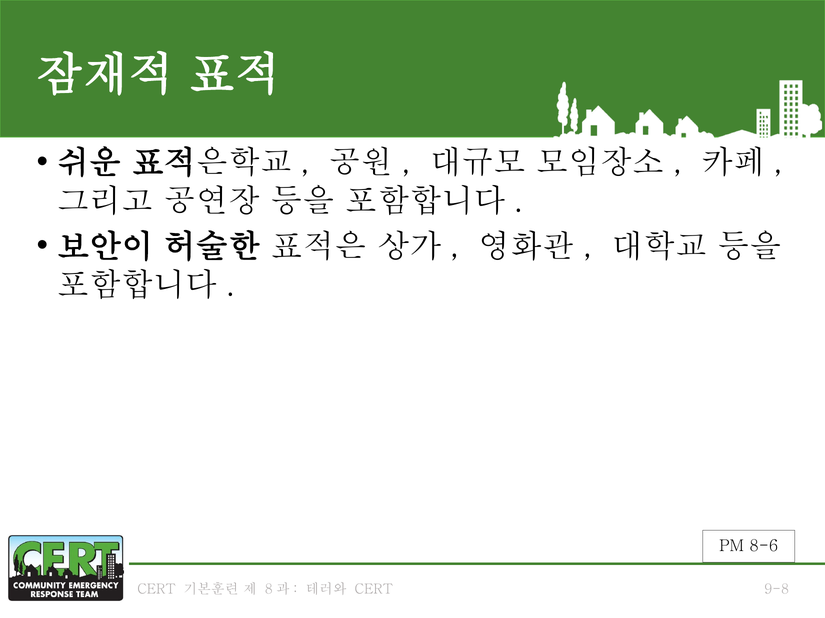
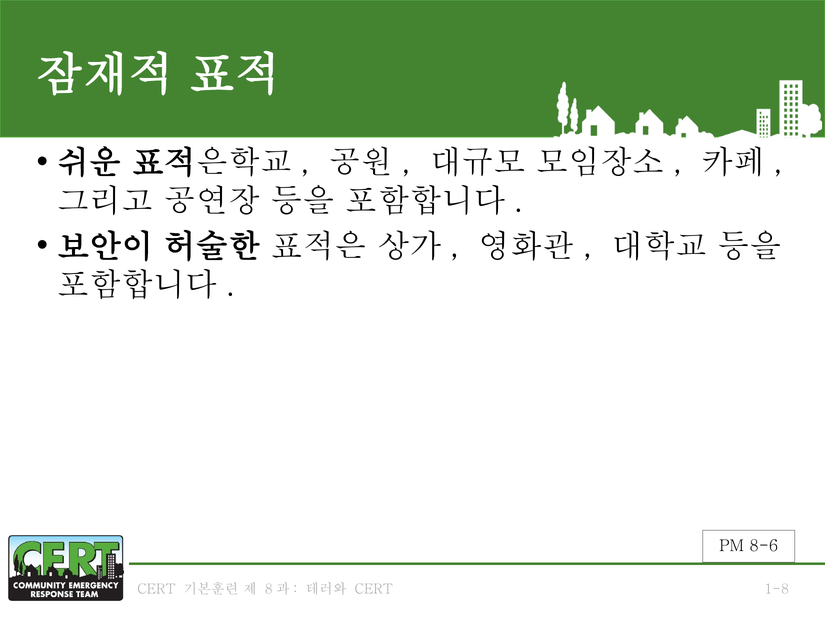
9-8: 9-8 -> 1-8
